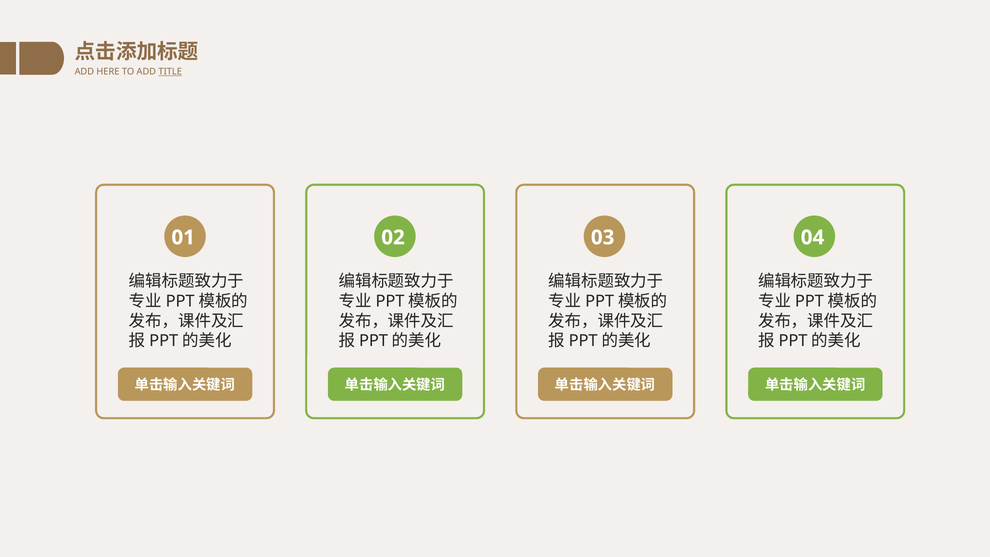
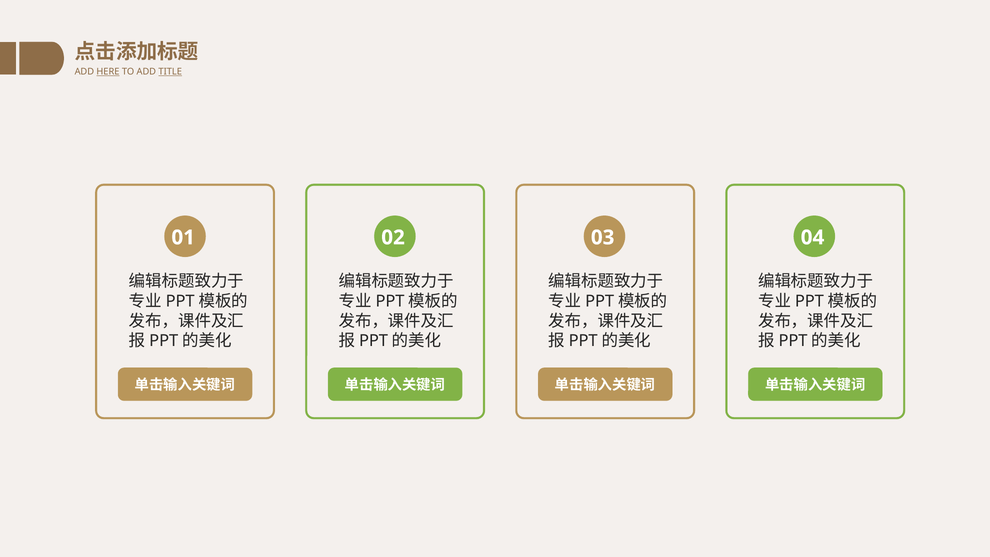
HERE underline: none -> present
